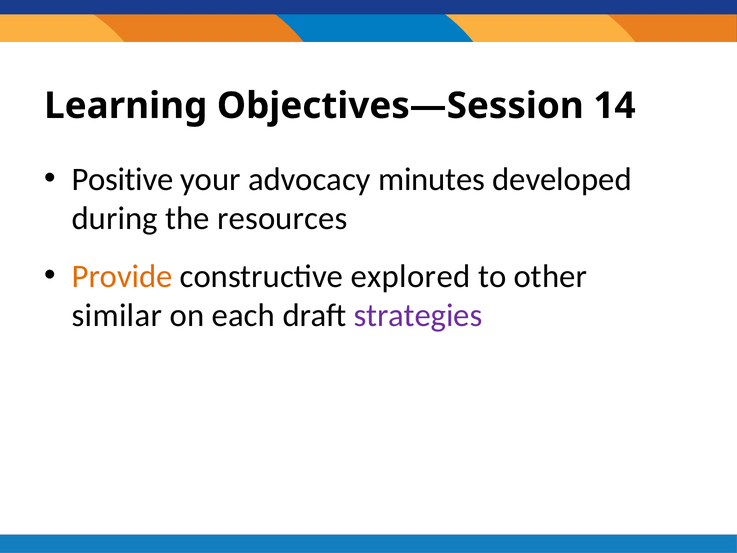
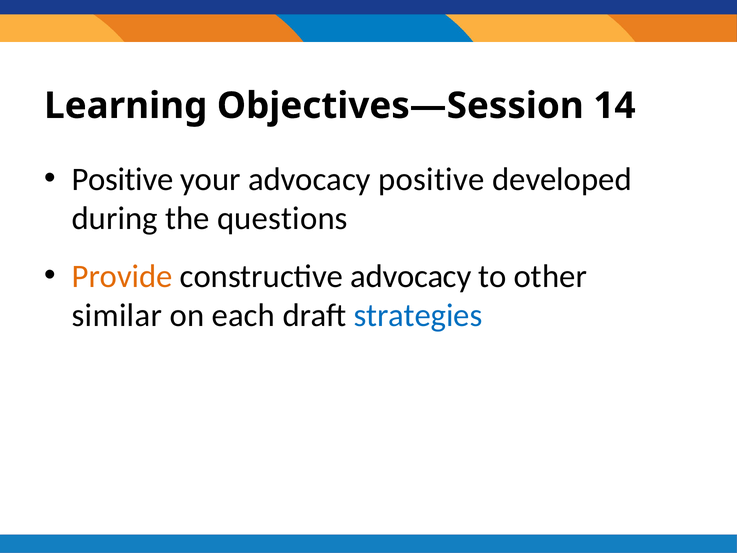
advocacy minutes: minutes -> positive
resources: resources -> questions
constructive explored: explored -> advocacy
strategies colour: purple -> blue
